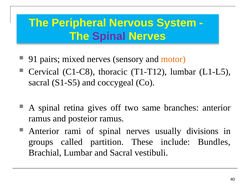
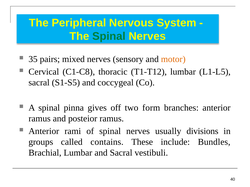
Spinal at (109, 36) colour: purple -> green
91: 91 -> 35
retina: retina -> pinna
same: same -> form
partition: partition -> contains
